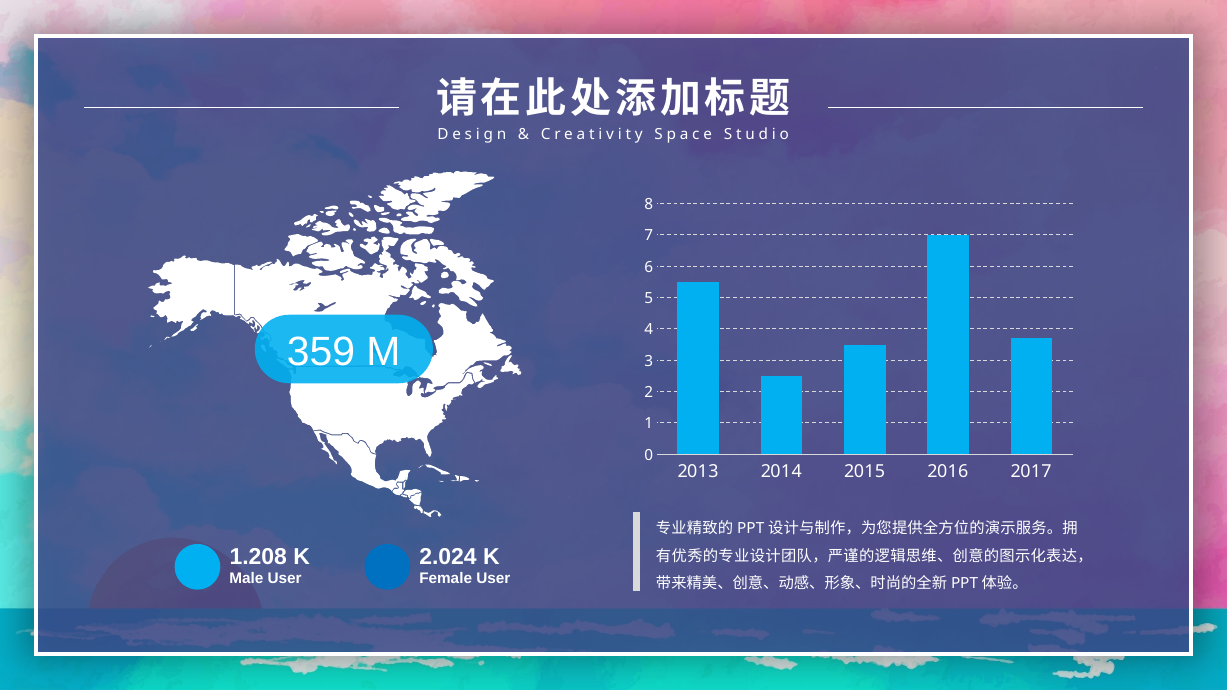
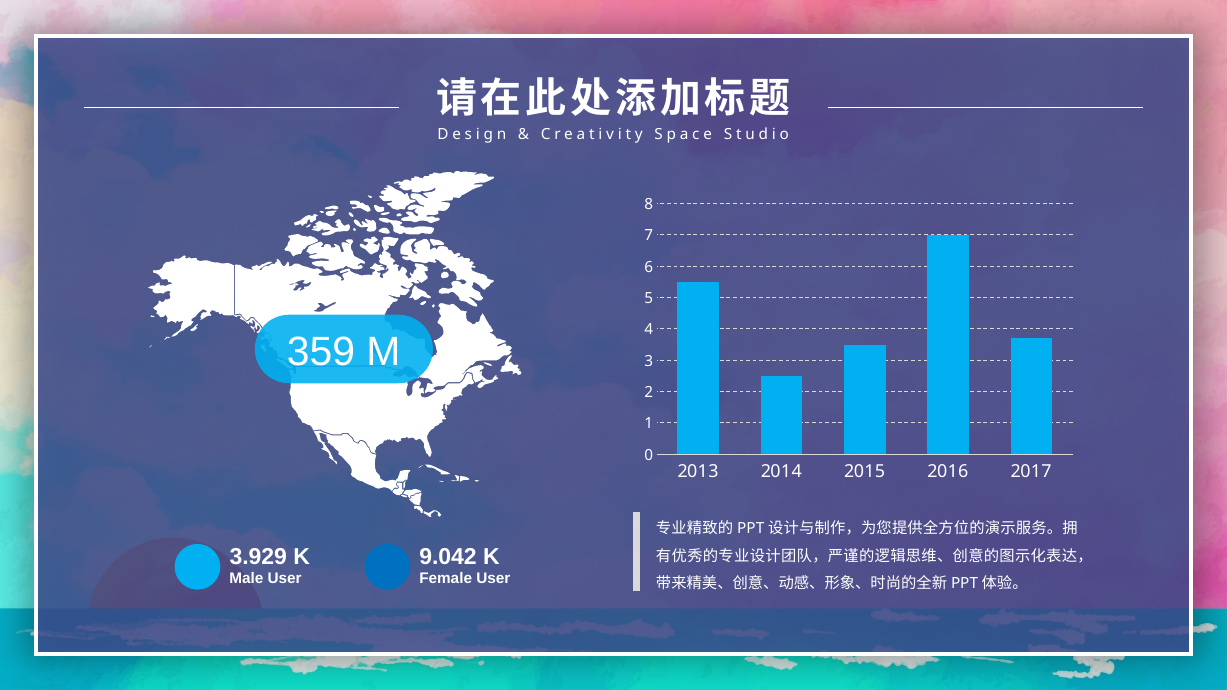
1.208: 1.208 -> 3.929
2.024: 2.024 -> 9.042
